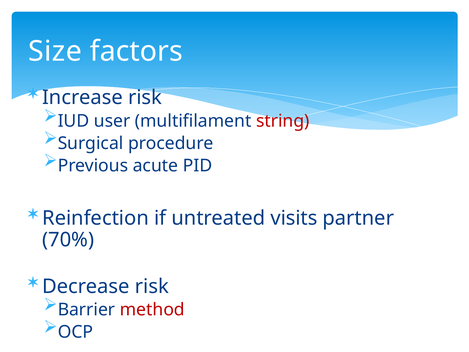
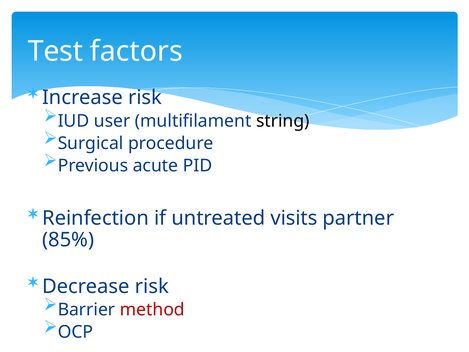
Size: Size -> Test
string colour: red -> black
70%: 70% -> 85%
